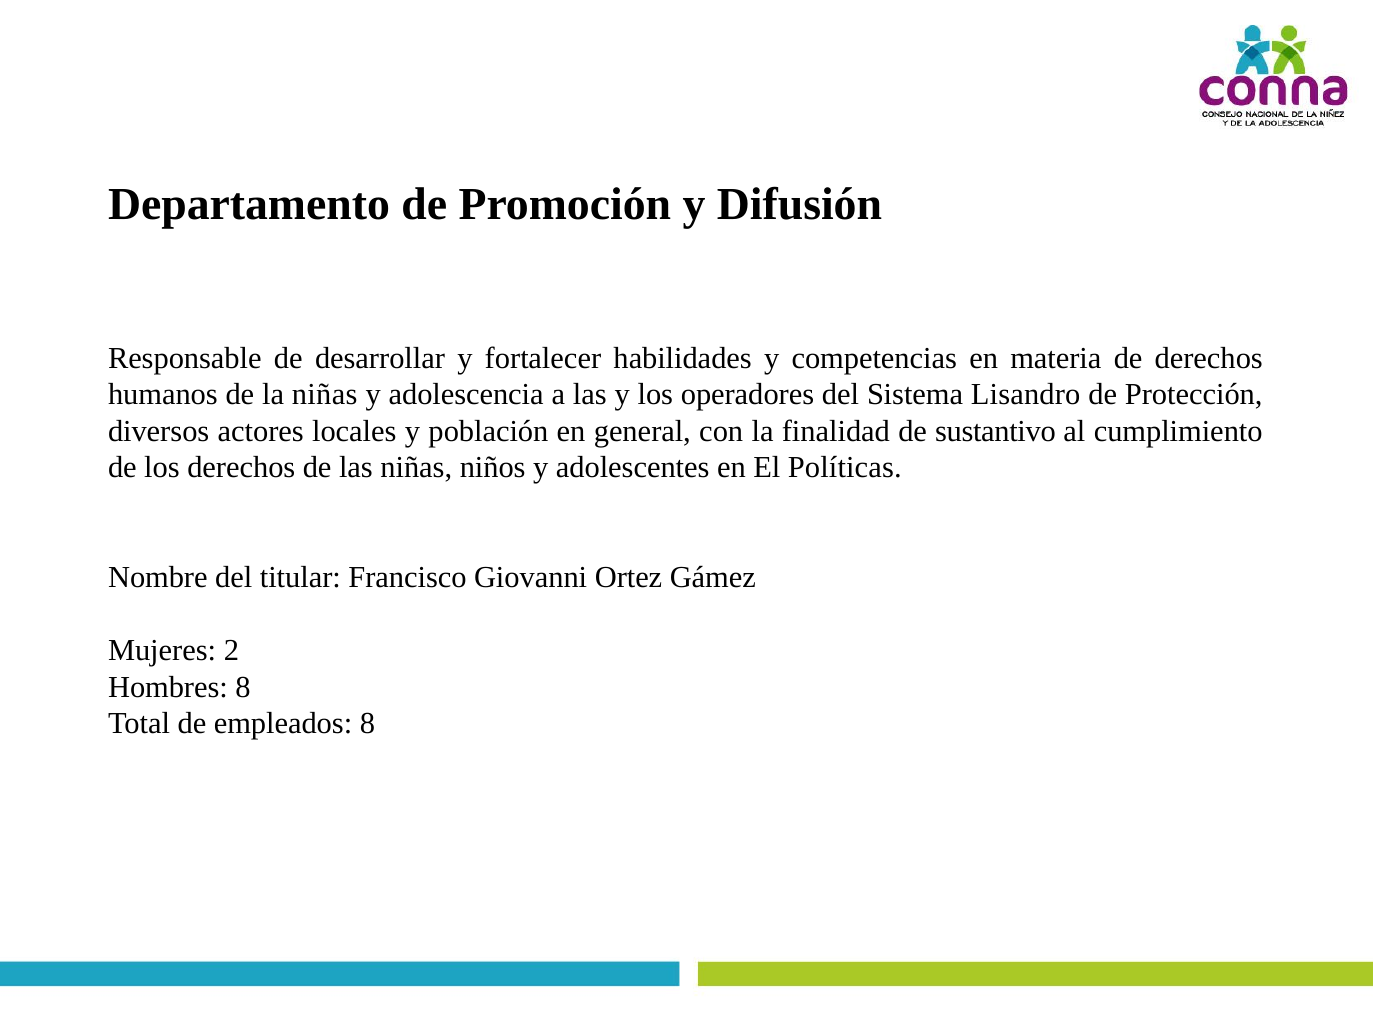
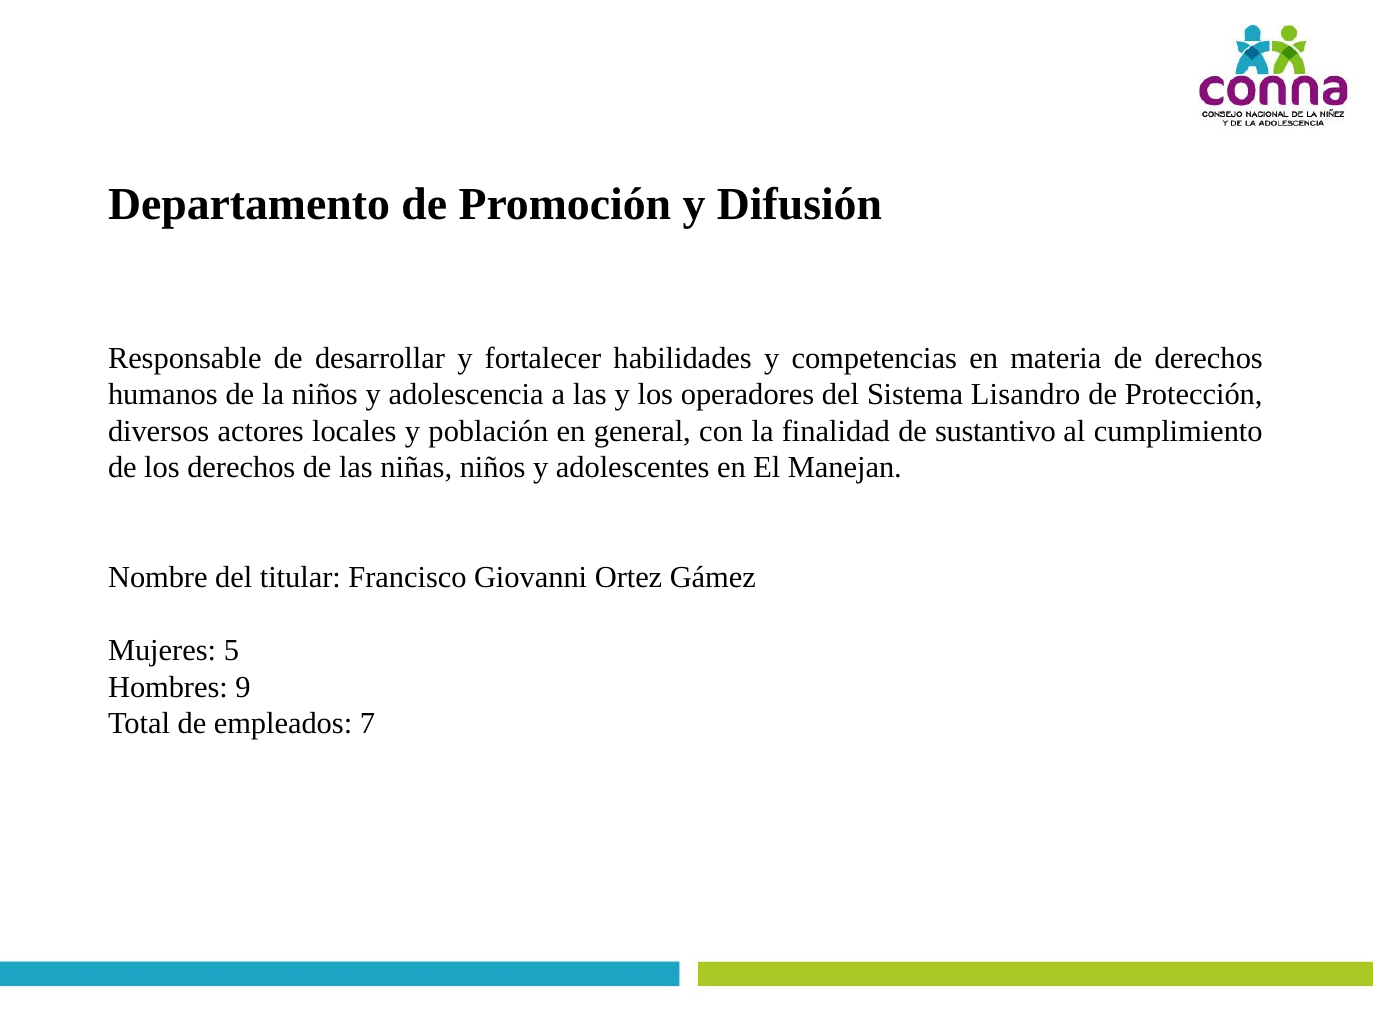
la niñas: niñas -> niños
Políticas: Políticas -> Manejan
2: 2 -> 5
Hombres 8: 8 -> 9
empleados 8: 8 -> 7
